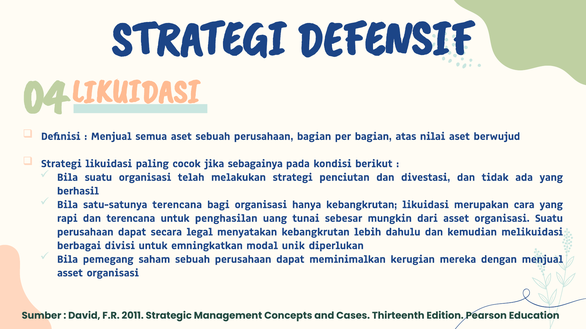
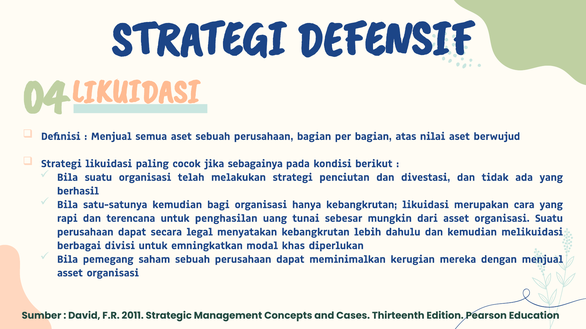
satu-satunya terencana: terencana -> kemudian
unik: unik -> khas
